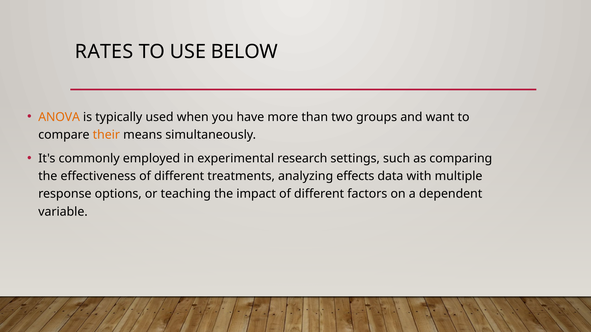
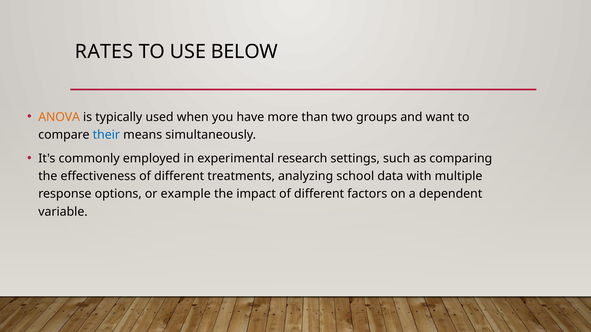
their colour: orange -> blue
effects: effects -> school
teaching: teaching -> example
